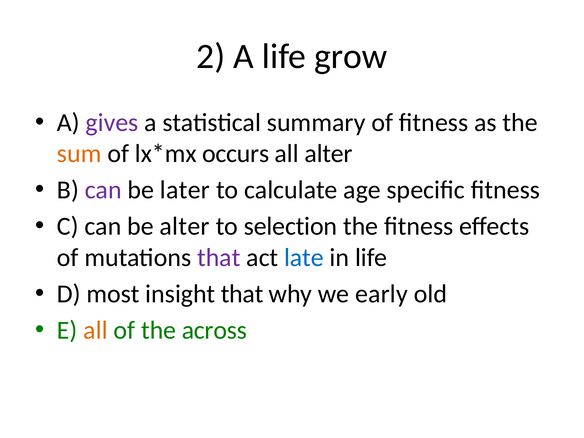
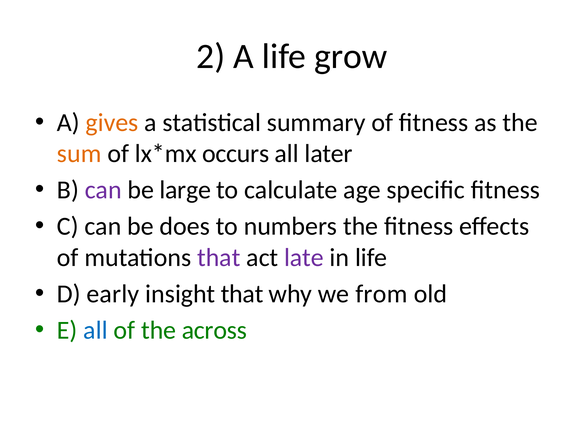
gives colour: purple -> orange
all alter: alter -> later
later: later -> large
be alter: alter -> does
selection: selection -> numbers
late colour: blue -> purple
most: most -> early
early: early -> from
all at (95, 330) colour: orange -> blue
